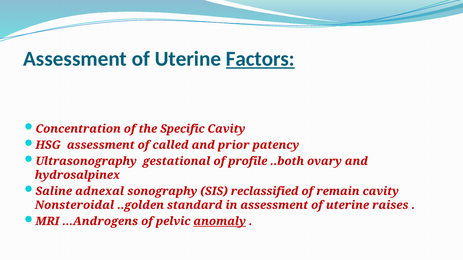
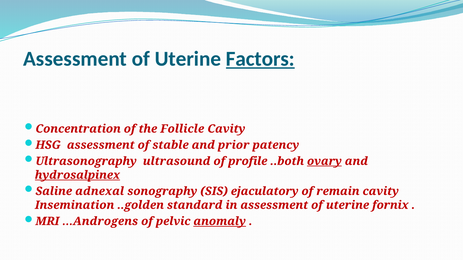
Specific: Specific -> Follicle
called: called -> stable
gestational: gestational -> ultrasound
ovary underline: none -> present
hydrosalpinex underline: none -> present
reclassified: reclassified -> ejaculatory
Nonsteroidal: Nonsteroidal -> Insemination
raises: raises -> fornix
